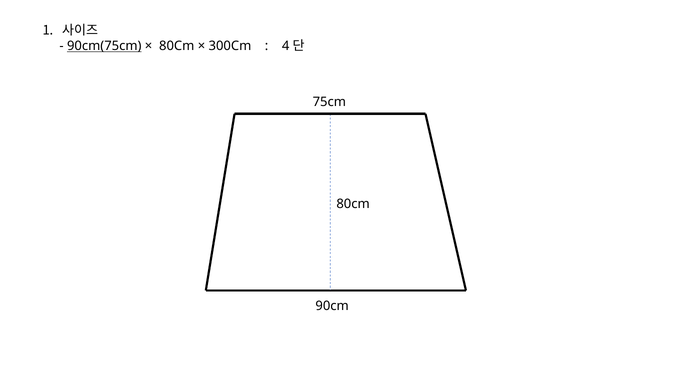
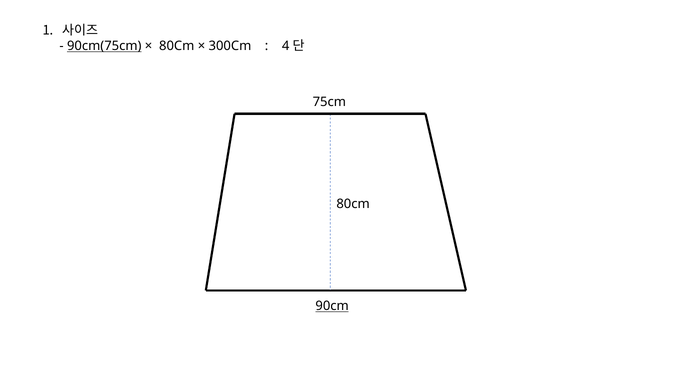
90cm underline: none -> present
